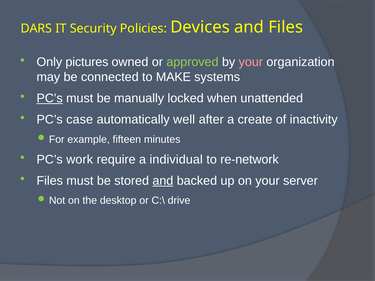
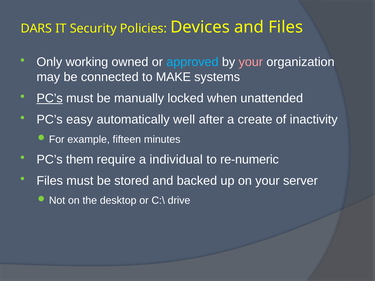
pictures: pictures -> working
approved colour: light green -> light blue
case: case -> easy
work: work -> them
re-network: re-network -> re-numeric
and at (163, 181) underline: present -> none
